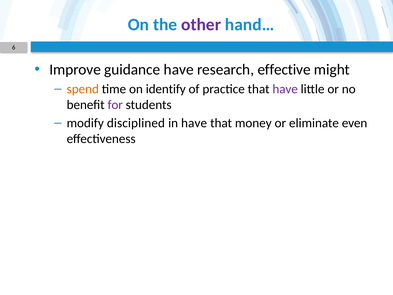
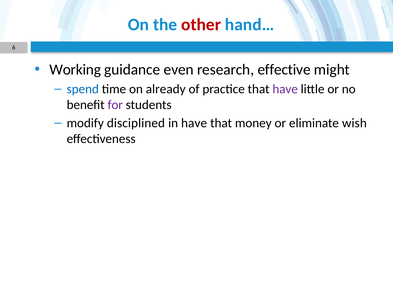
other colour: purple -> red
Improve: Improve -> Working
guidance have: have -> even
spend colour: orange -> blue
identify: identify -> already
even: even -> wish
